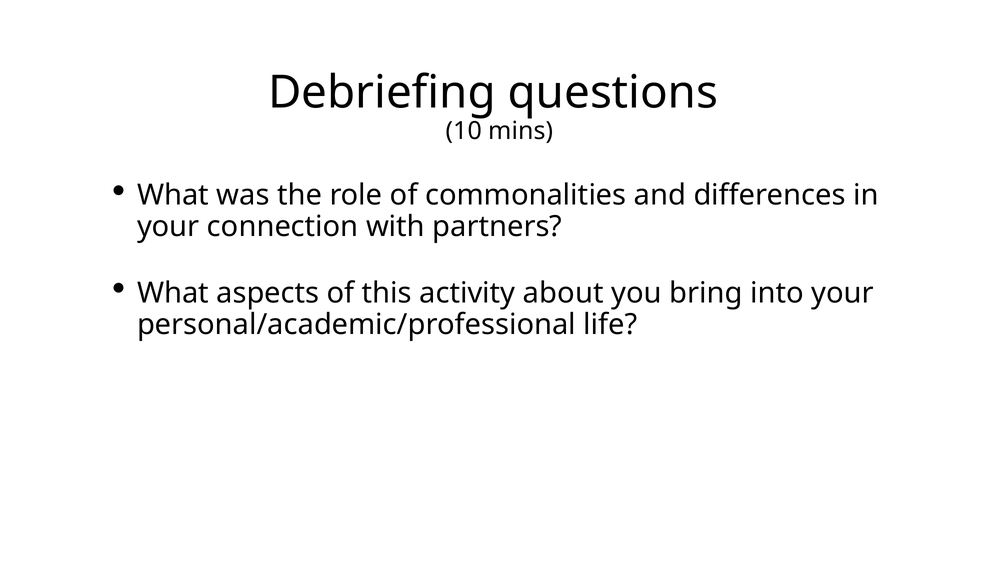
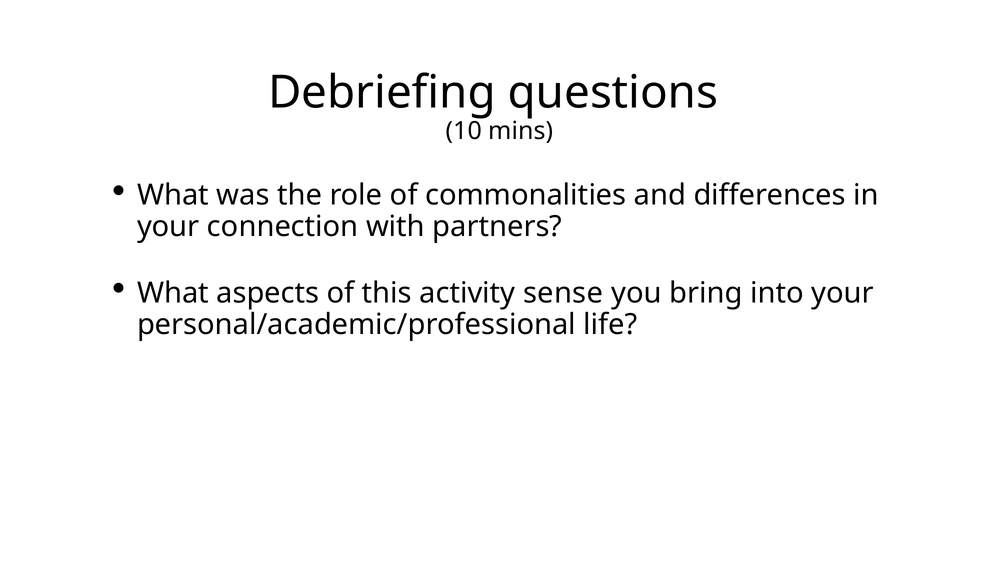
about: about -> sense
